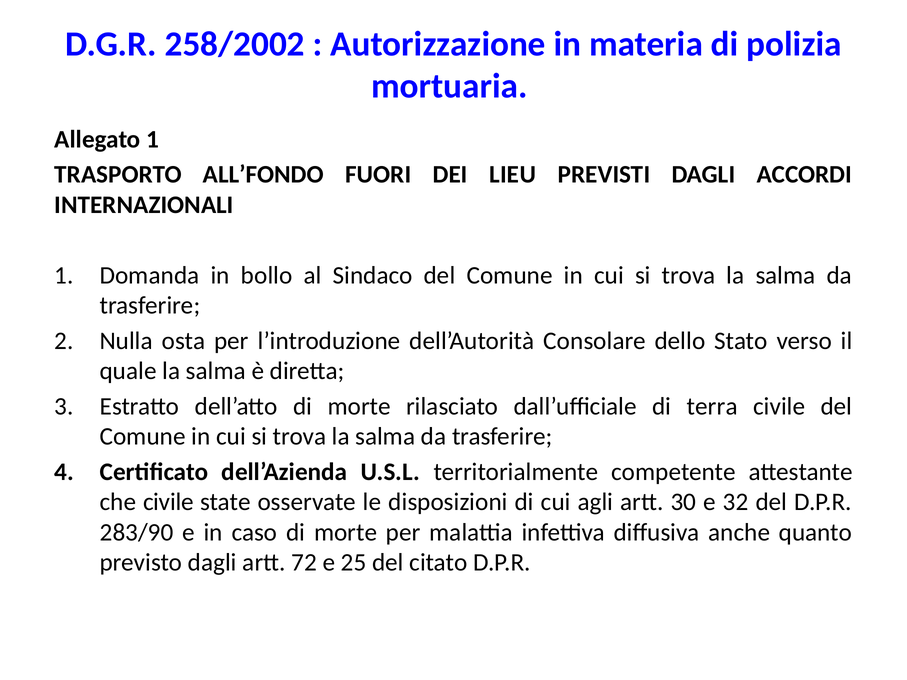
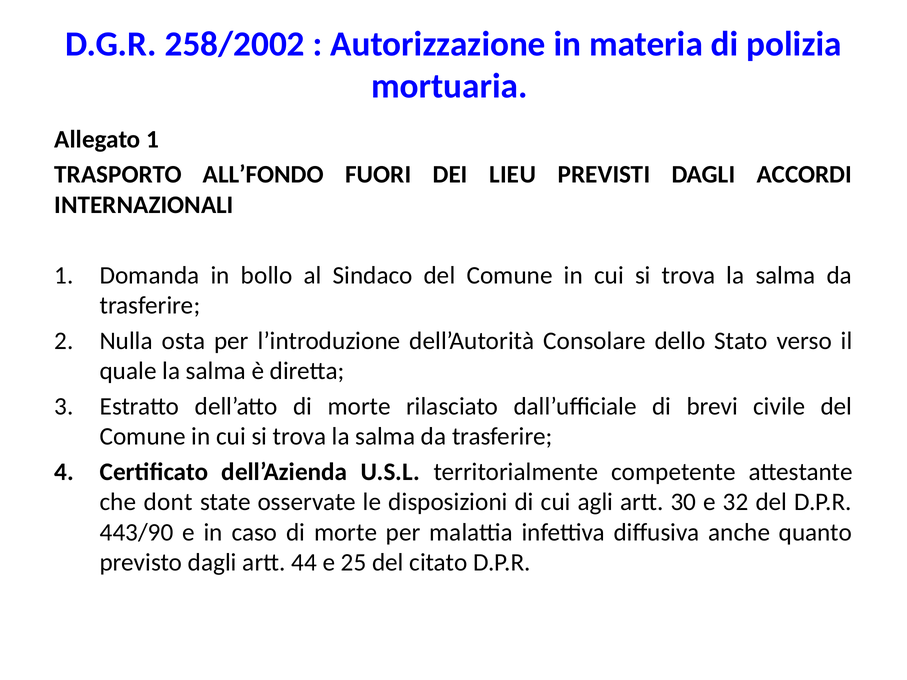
terra: terra -> brevi
che civile: civile -> dont
283/90: 283/90 -> 443/90
72: 72 -> 44
